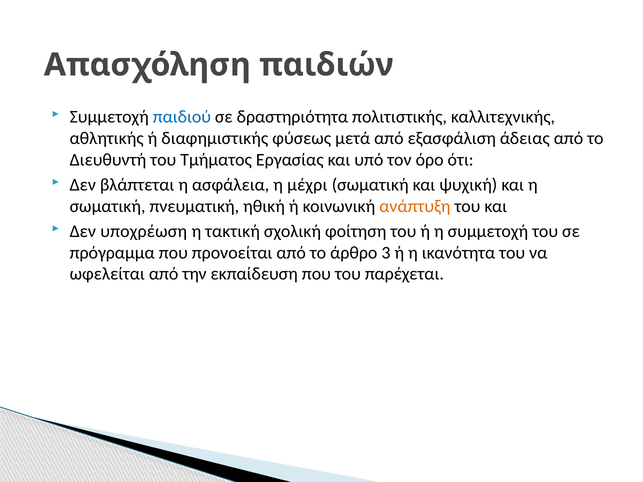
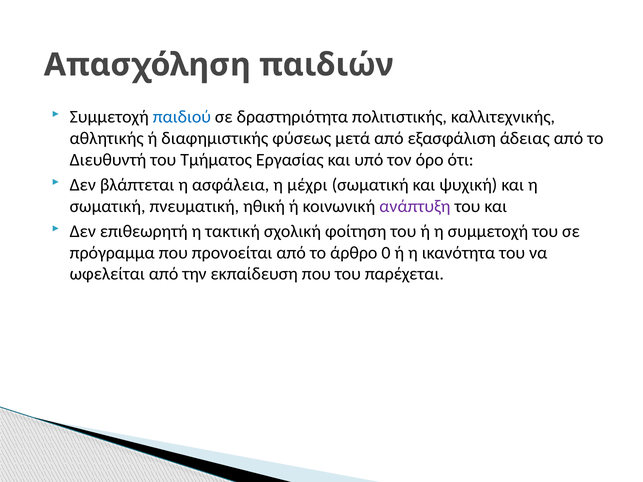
ανάπτυξη colour: orange -> purple
υποχρέωση: υποχρέωση -> επιθεωρητή
3: 3 -> 0
